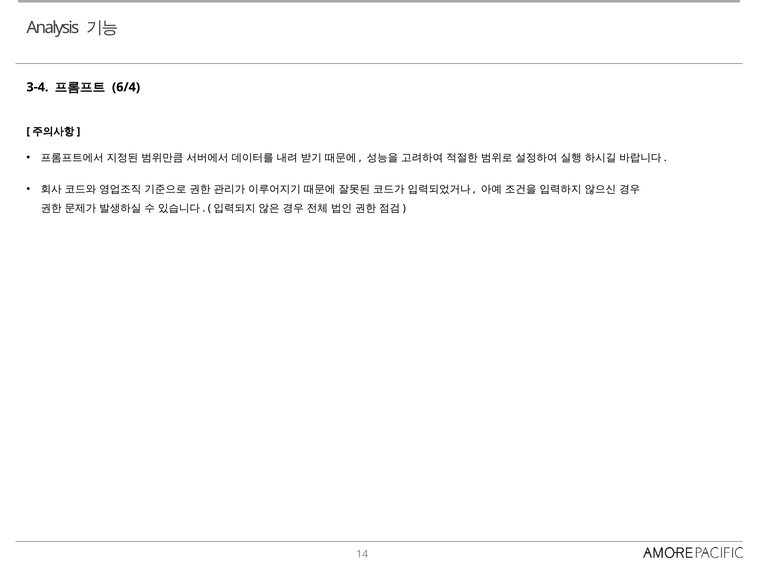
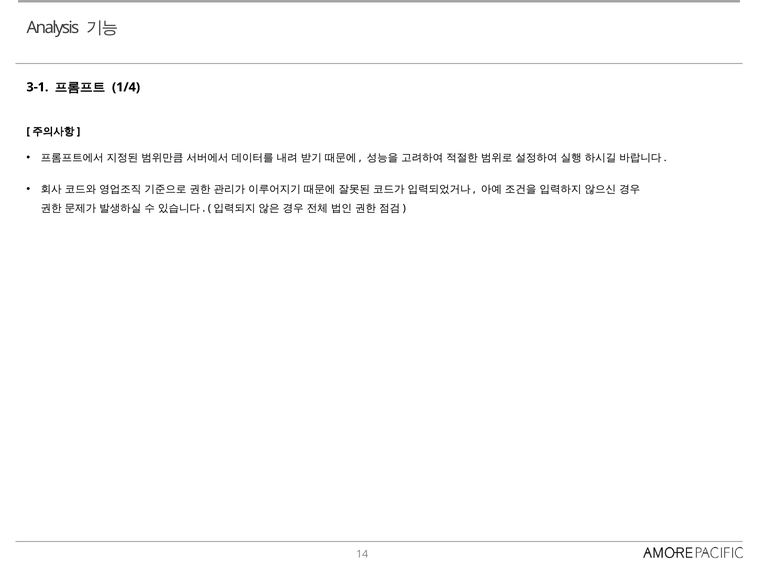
3-4: 3-4 -> 3-1
6/4: 6/4 -> 1/4
